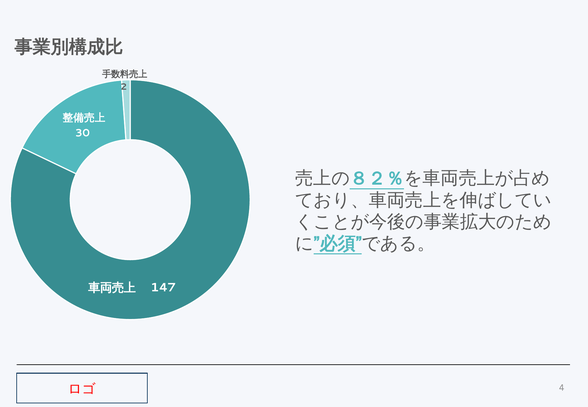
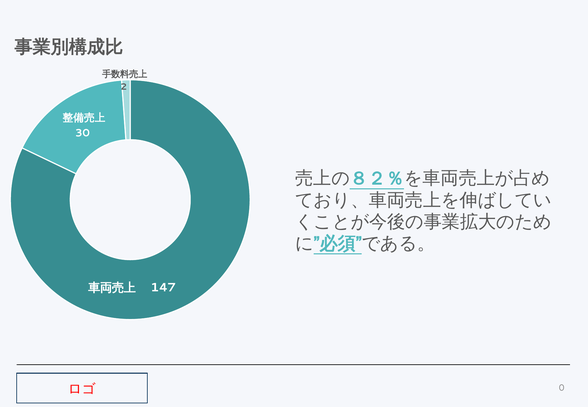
4: 4 -> 0
